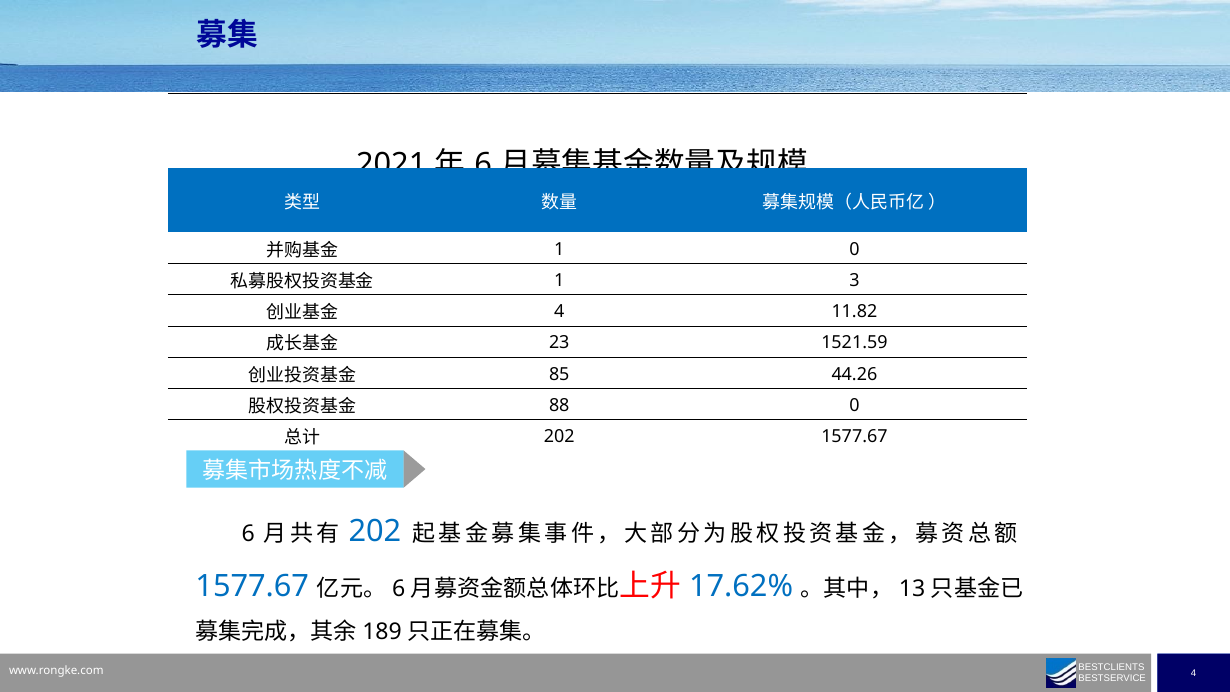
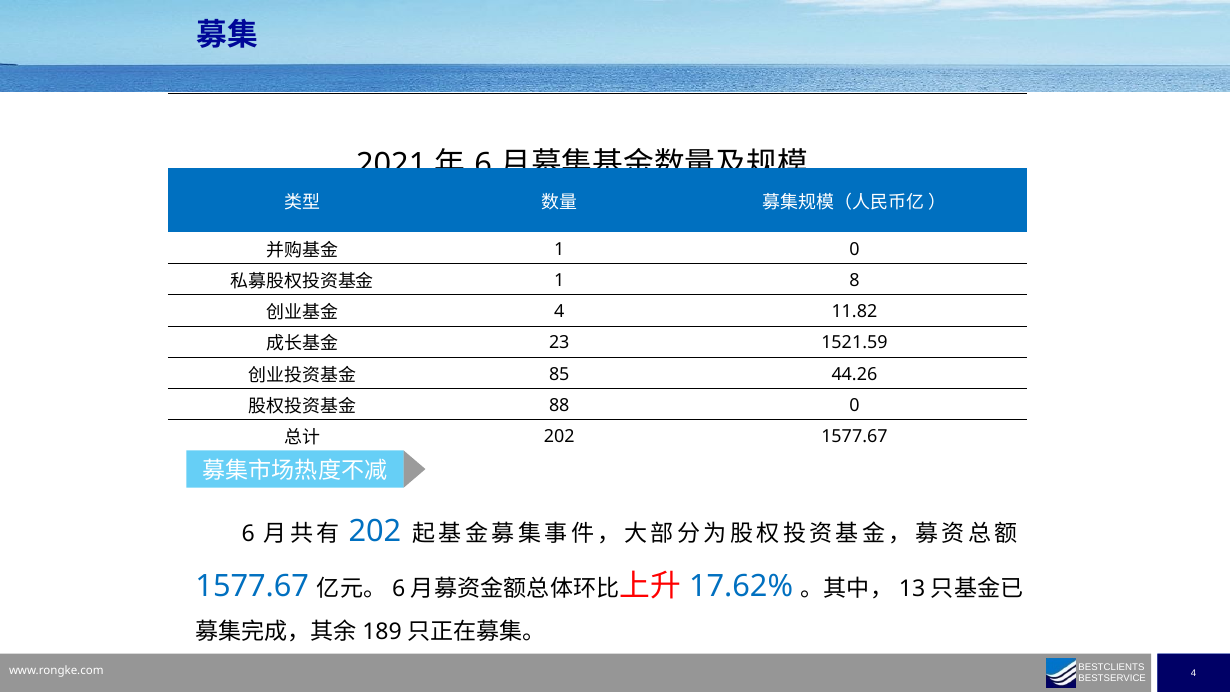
3: 3 -> 8
